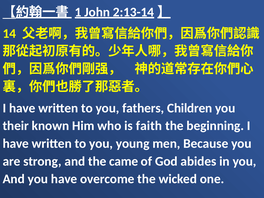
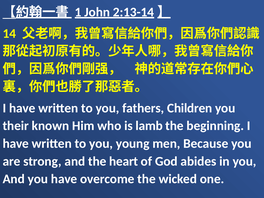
faith: faith -> lamb
came: came -> heart
